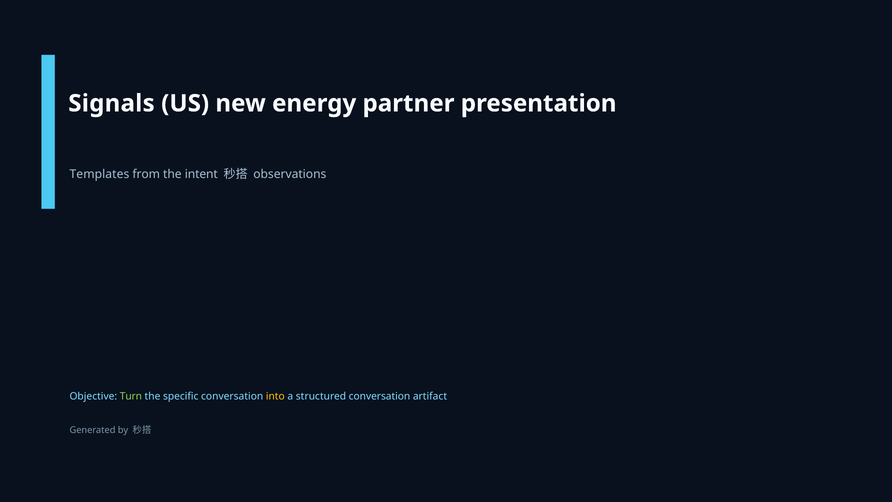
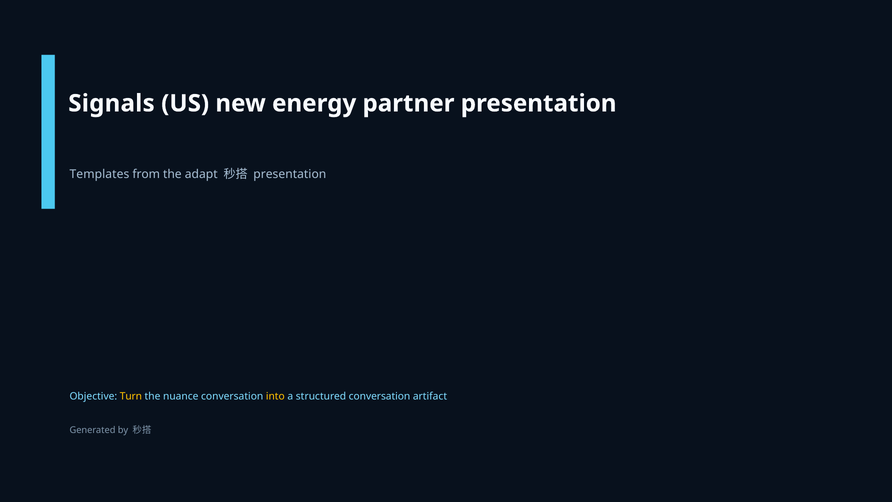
intent: intent -> adapt
observations at (290, 174): observations -> presentation
Turn colour: light green -> yellow
specific: specific -> nuance
